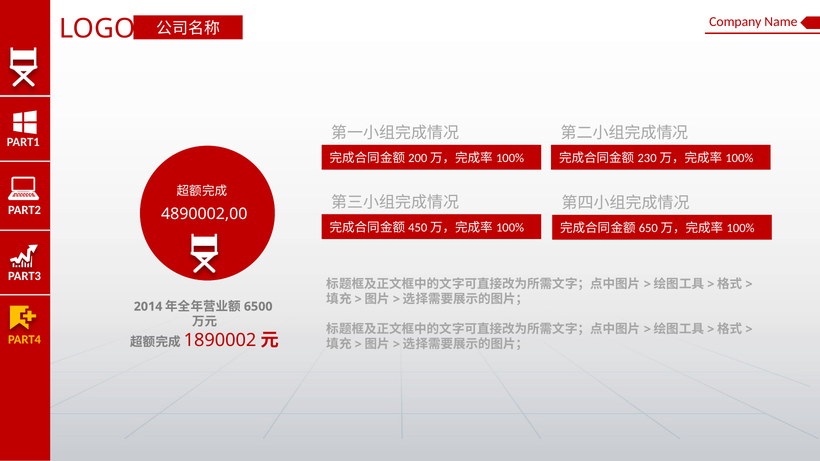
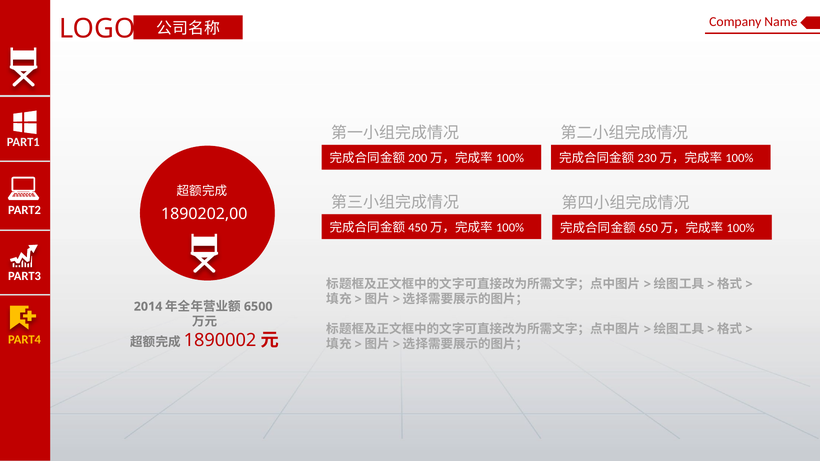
4890002,00: 4890002,00 -> 1890202,00
